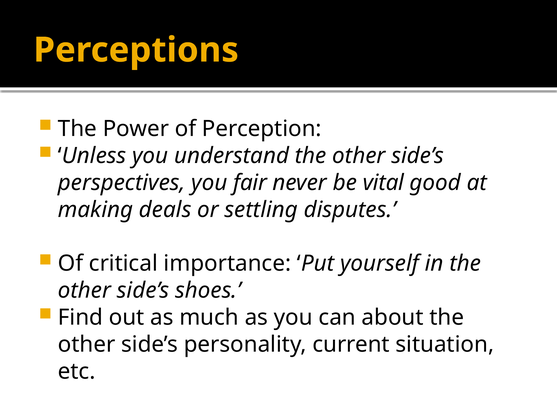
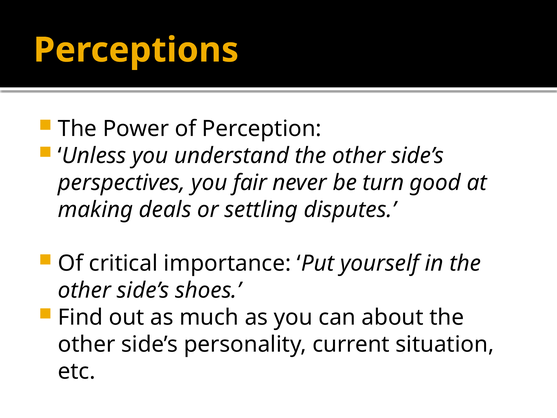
vital: vital -> turn
